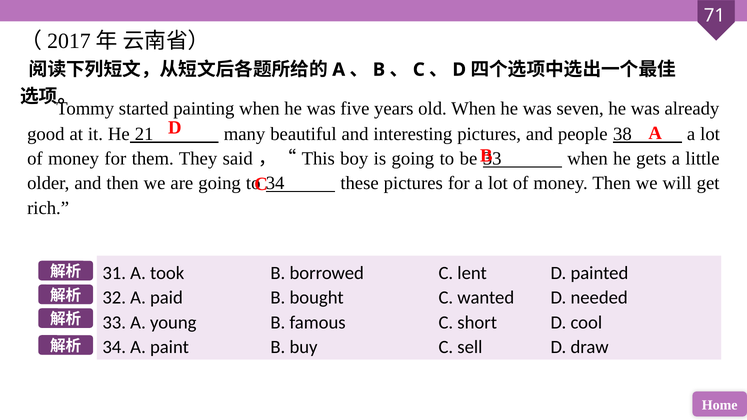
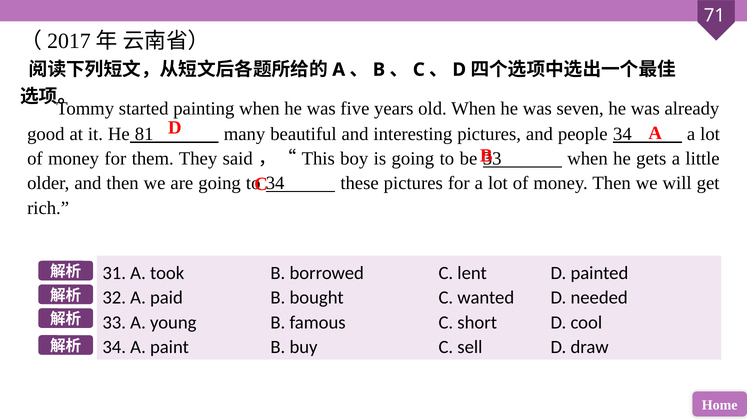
21: 21 -> 81
people 38: 38 -> 34
